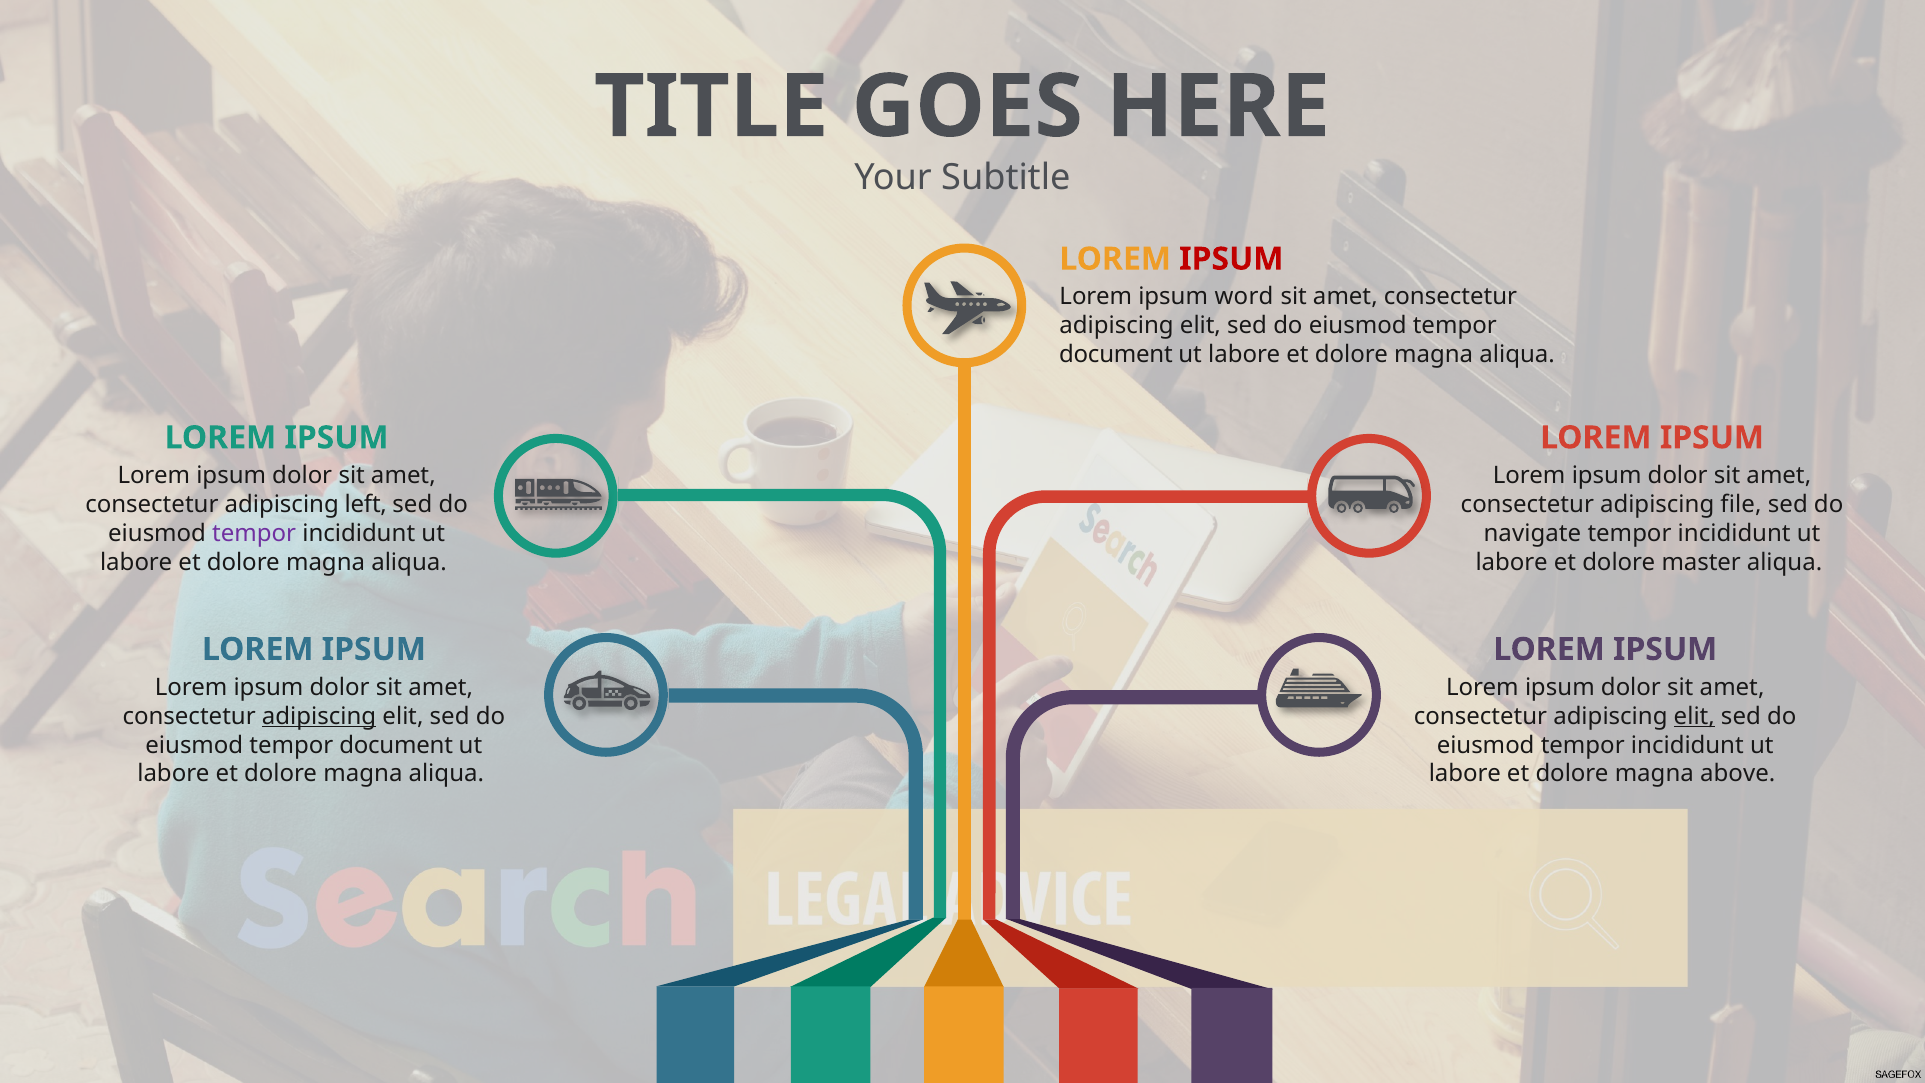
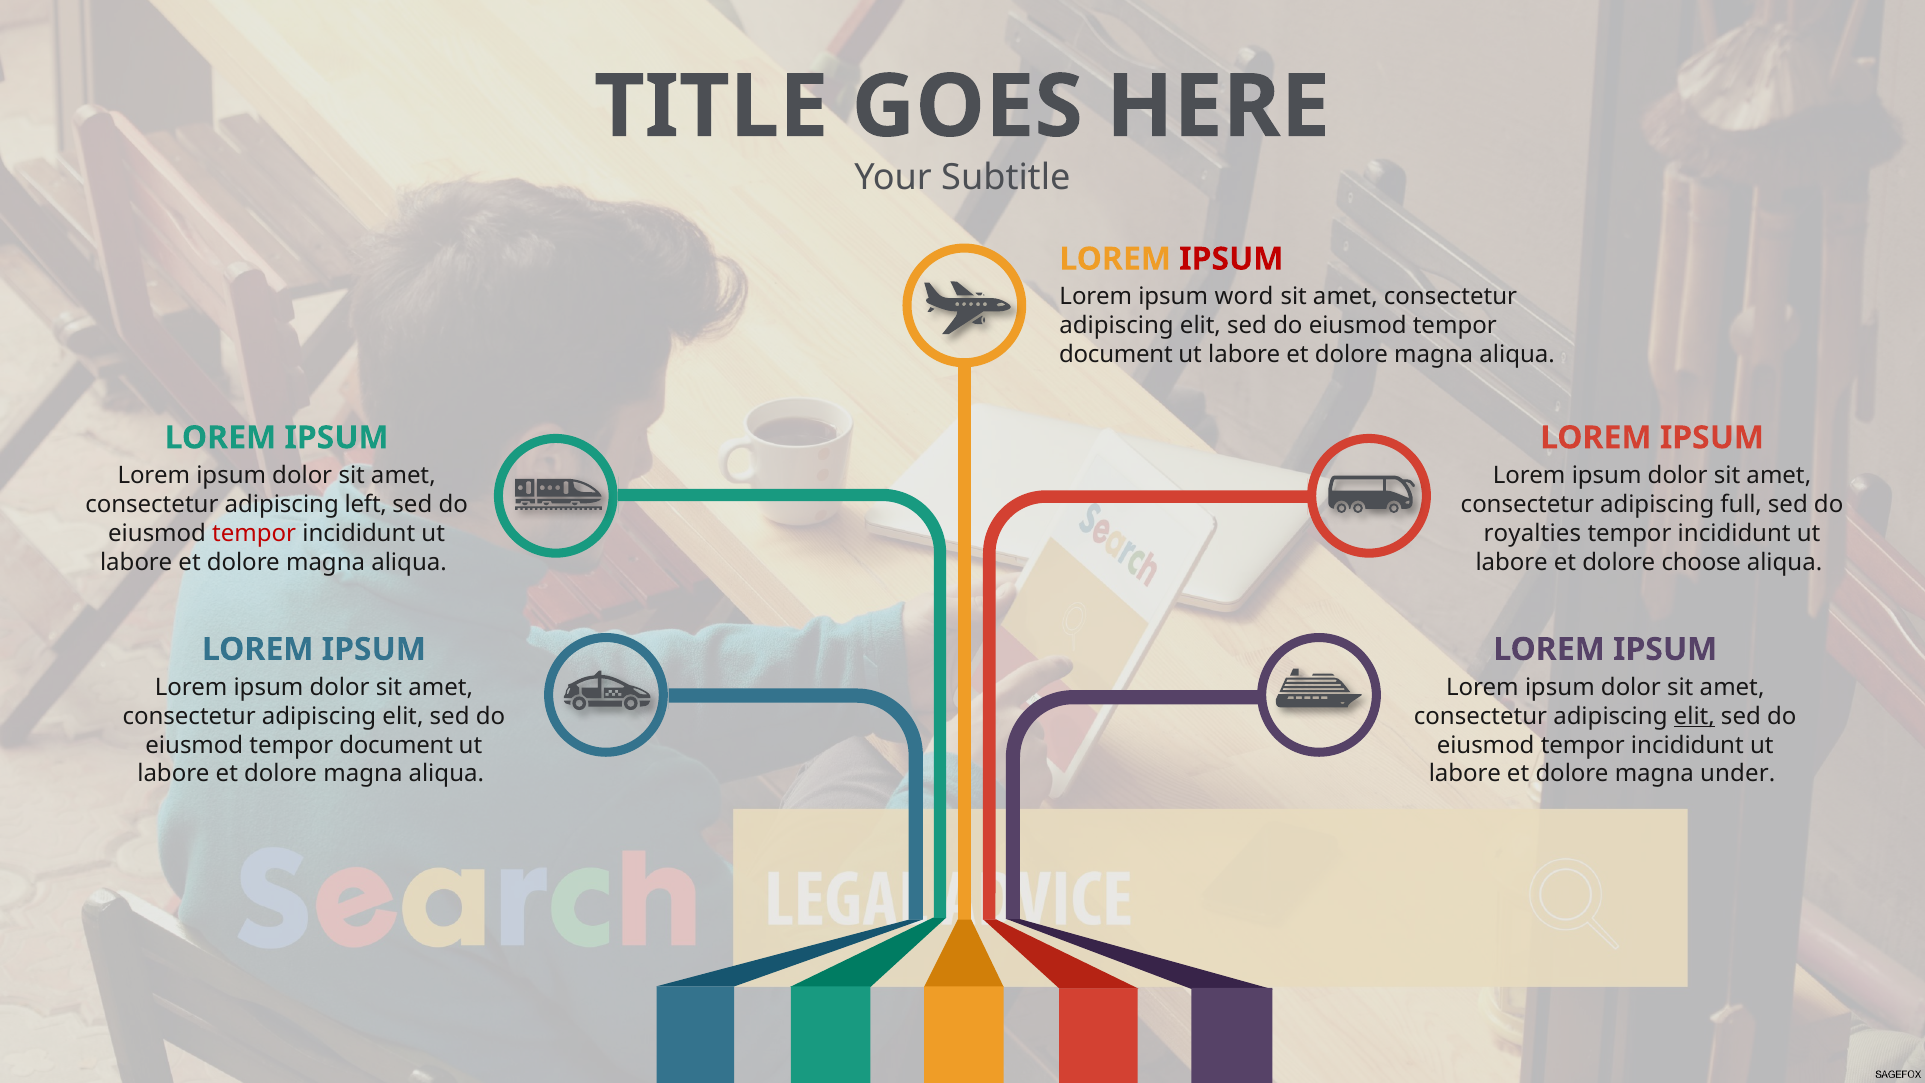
file: file -> full
tempor at (254, 533) colour: purple -> red
navigate: navigate -> royalties
master: master -> choose
adipiscing at (319, 716) underline: present -> none
above: above -> under
